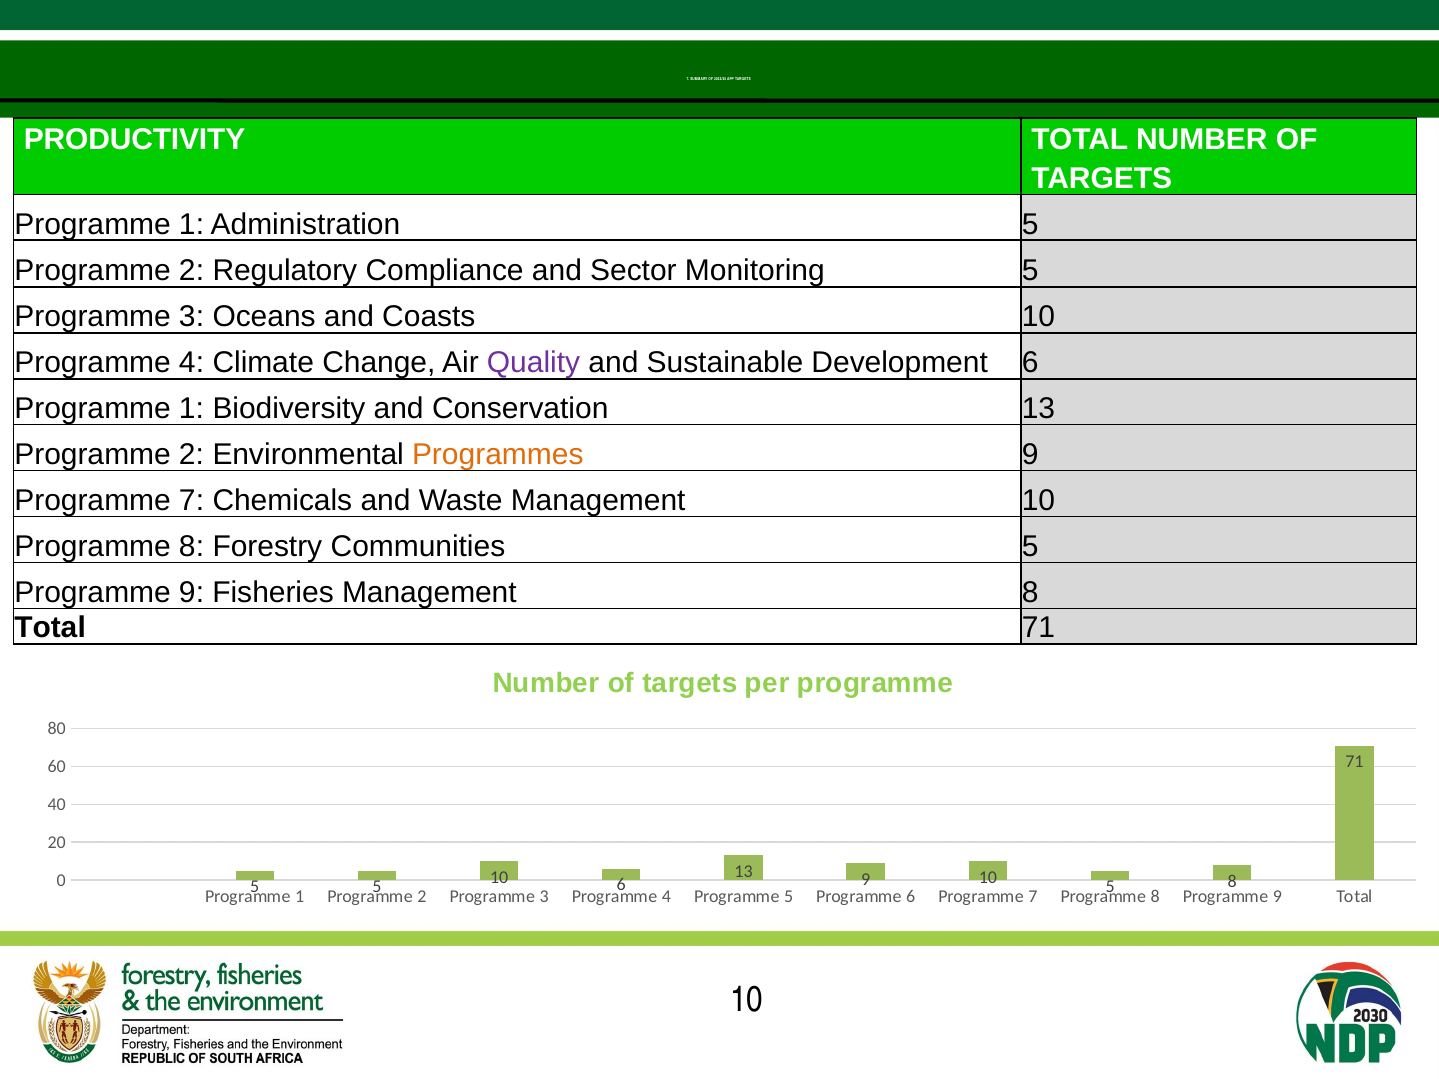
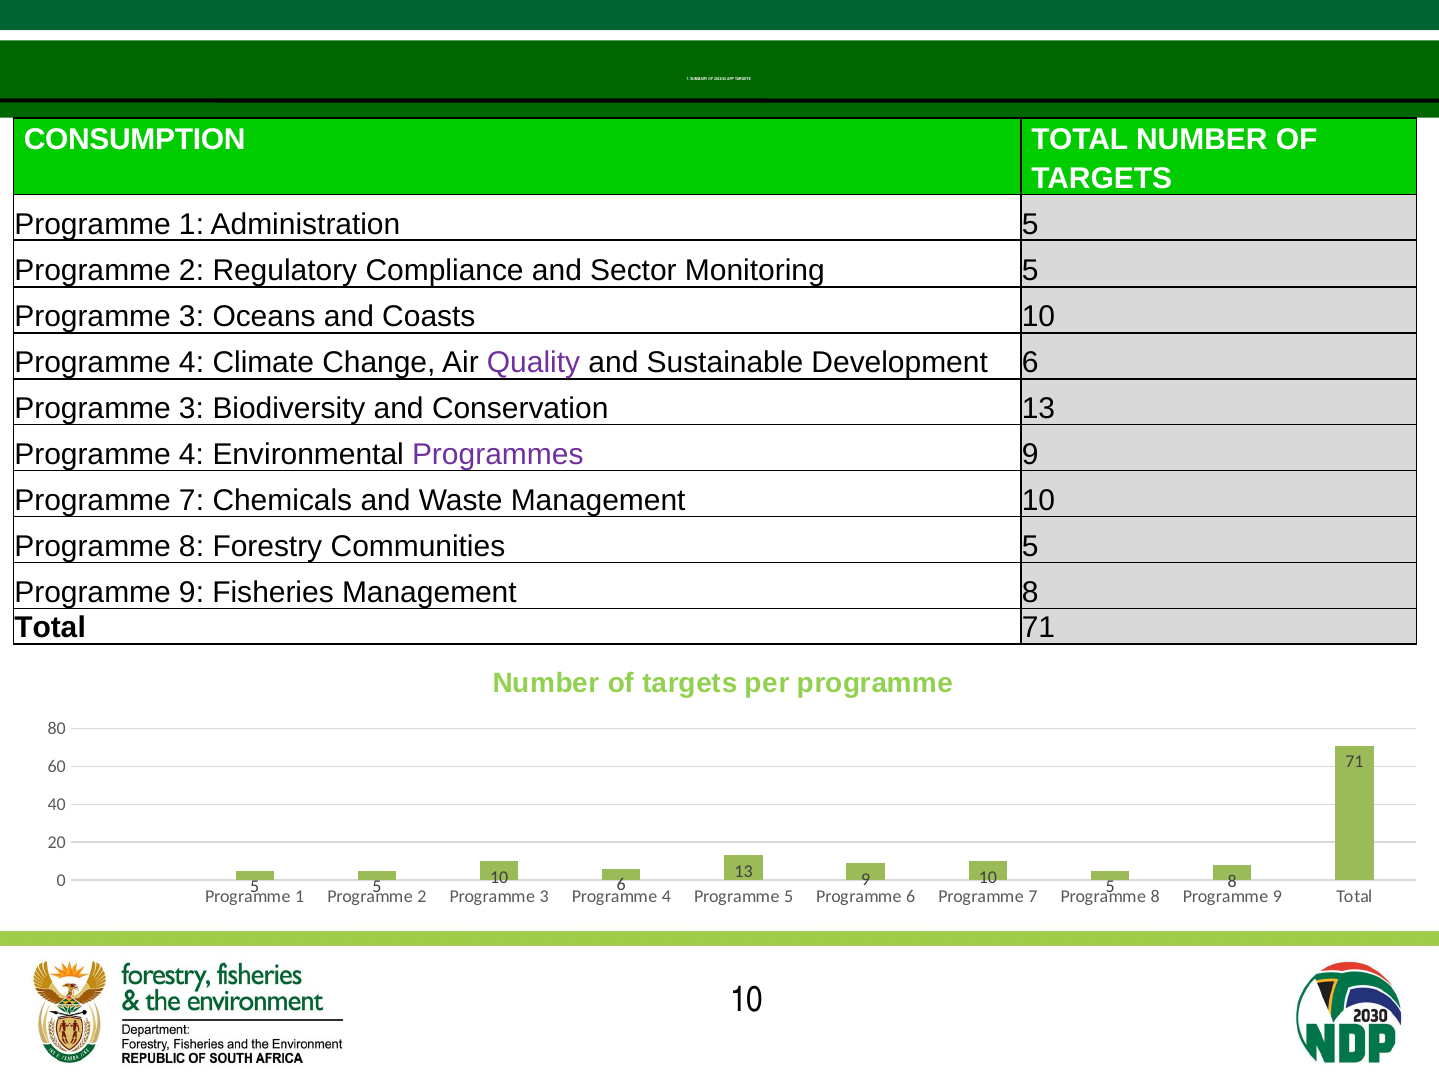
PRODUCTIVITY: PRODUCTIVITY -> CONSUMPTION
1 at (191, 409): 1 -> 3
2 at (191, 455): 2 -> 4
Programmes colour: orange -> purple
